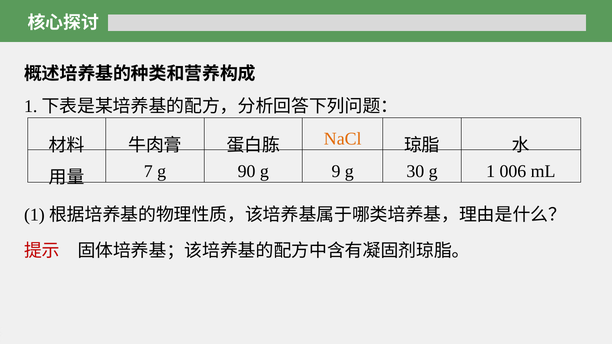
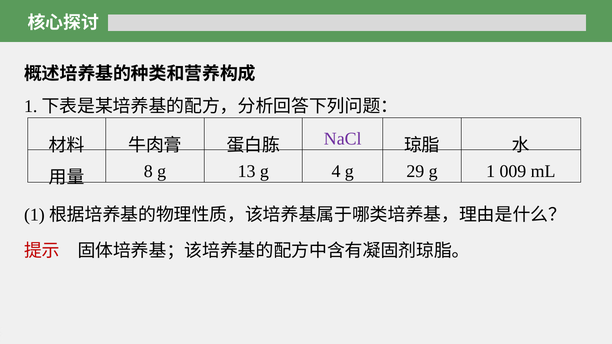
NaCl colour: orange -> purple
7: 7 -> 8
90: 90 -> 13
9: 9 -> 4
30: 30 -> 29
006: 006 -> 009
